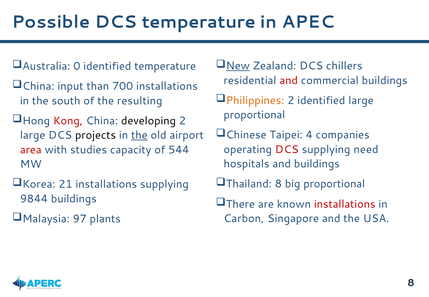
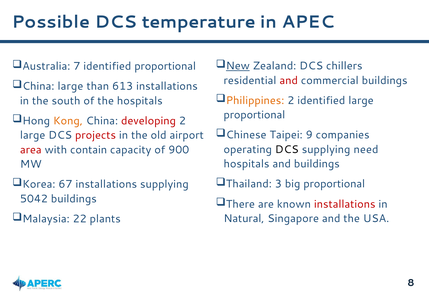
0: 0 -> 7
identified temperature: temperature -> proportional
China input: input -> large
700: 700 -> 613
the resulting: resulting -> hospitals
Kong colour: red -> orange
developing colour: black -> red
4: 4 -> 9
projects colour: black -> red
the at (139, 135) underline: present -> none
DCS at (287, 149) colour: red -> black
studies: studies -> contain
544: 544 -> 900
Thailand 8: 8 -> 3
21: 21 -> 67
9844: 9844 -> 5042
97: 97 -> 22
Carbon: Carbon -> Natural
